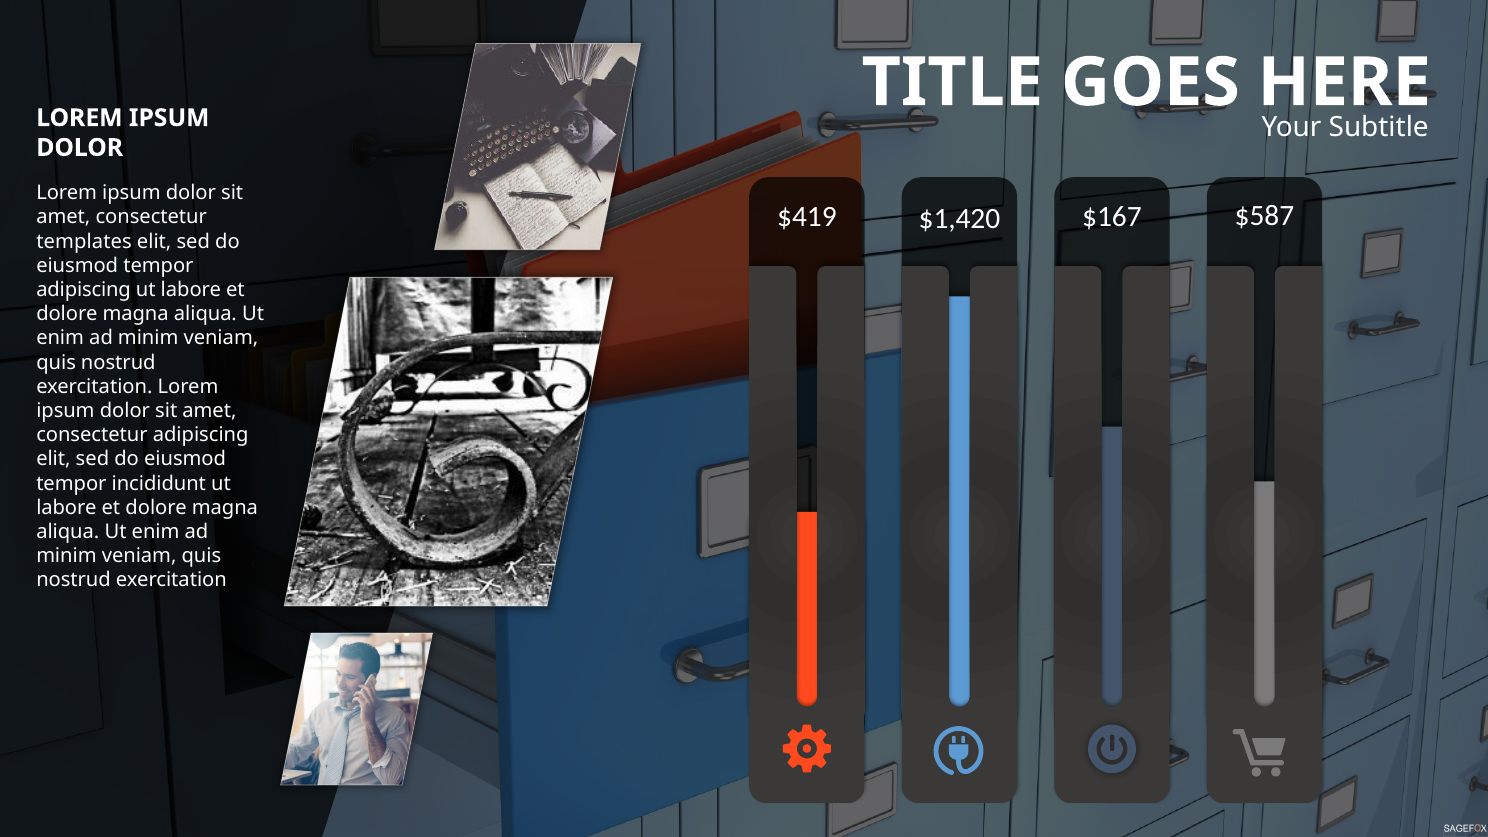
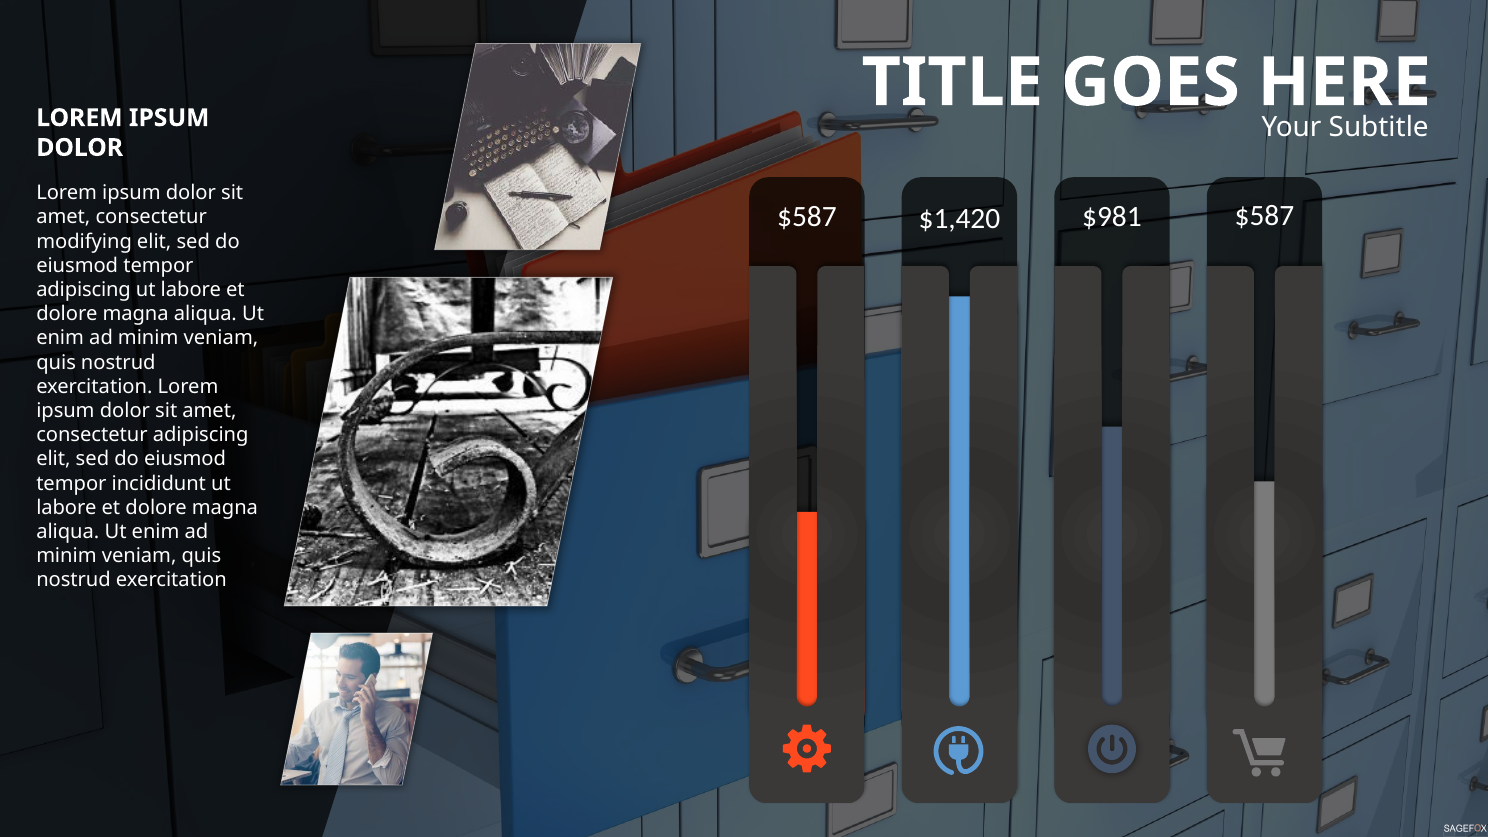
$419 at (807, 217): $419 -> $587
$167: $167 -> $981
templates: templates -> modifying
